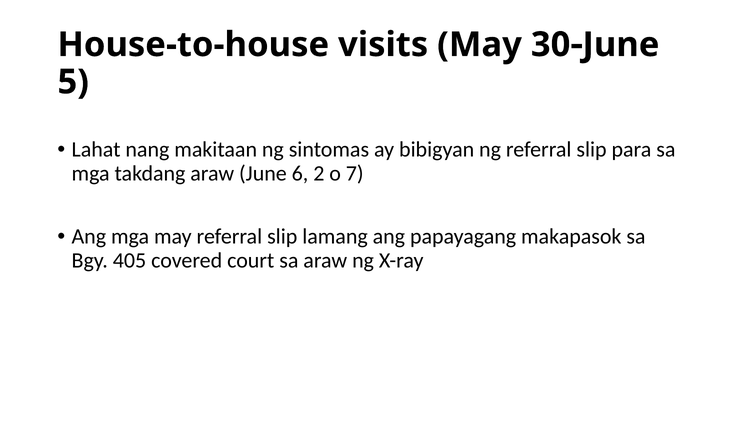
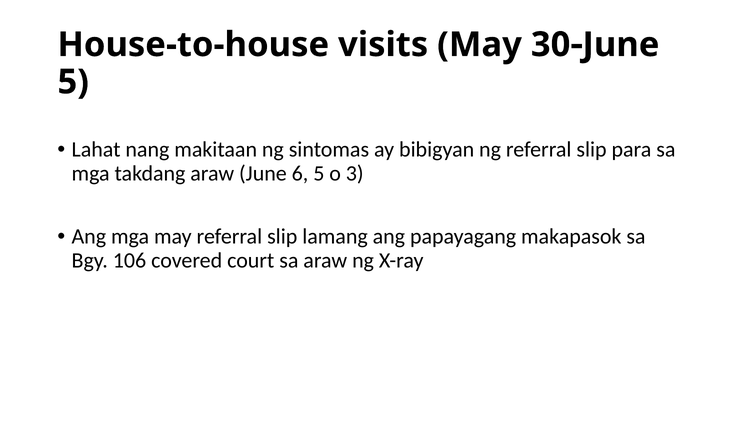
6 2: 2 -> 5
7: 7 -> 3
405: 405 -> 106
